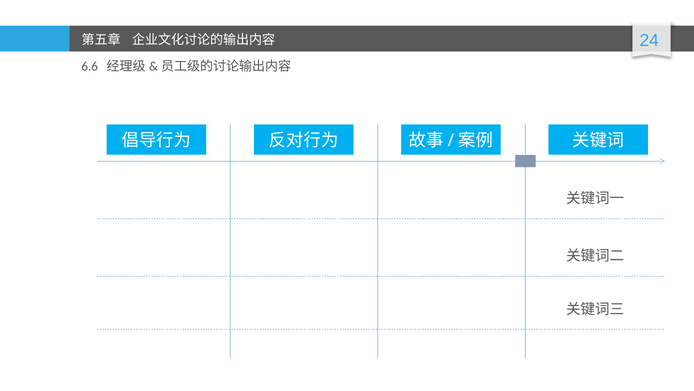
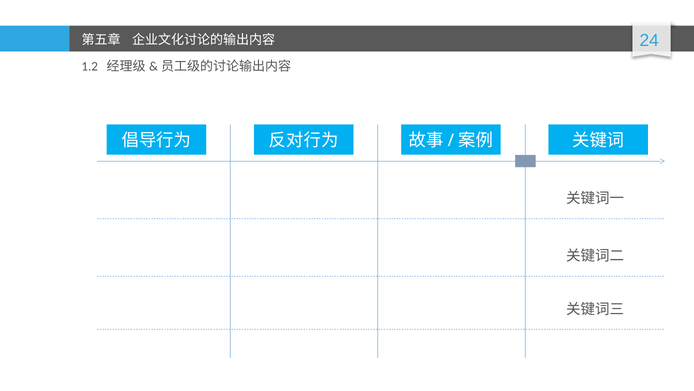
6.6: 6.6 -> 1.2
